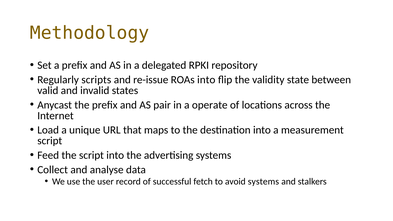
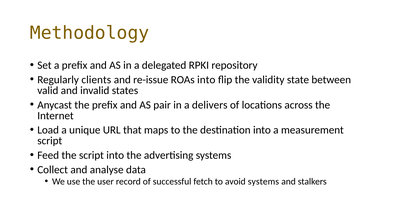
scripts: scripts -> clients
operate: operate -> delivers
